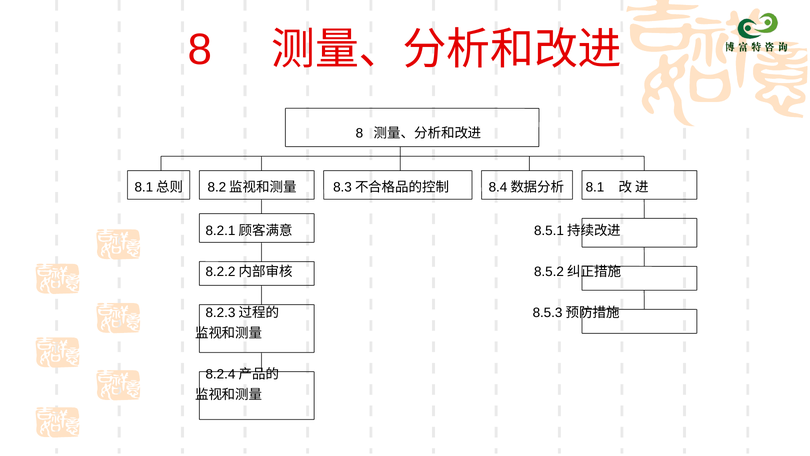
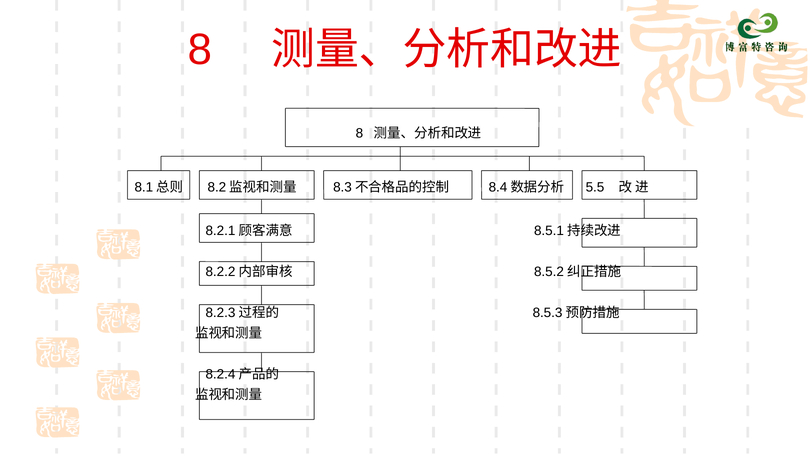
8.1: 8.1 -> 5.5
